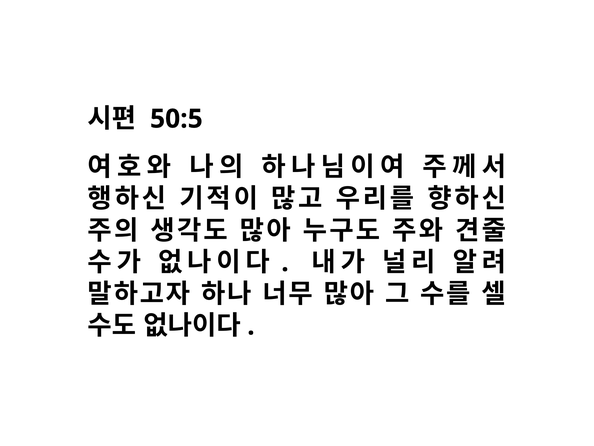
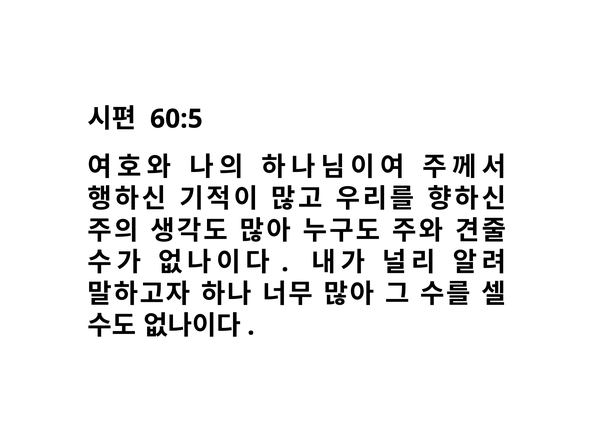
50:5: 50:5 -> 60:5
